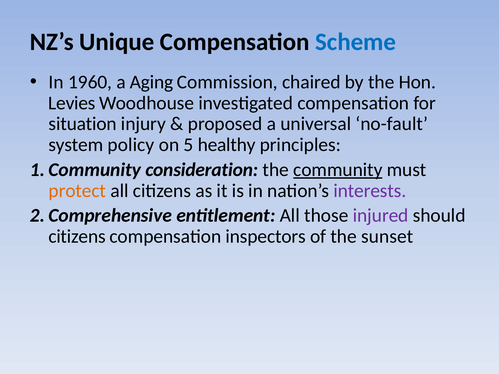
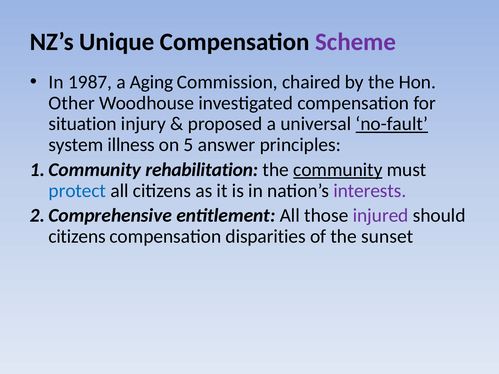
Scheme colour: blue -> purple
1960: 1960 -> 1987
Levies: Levies -> Other
no-fault underline: none -> present
policy: policy -> illness
healthy: healthy -> answer
consideration: consideration -> rehabilitation
protect colour: orange -> blue
inspectors: inspectors -> disparities
